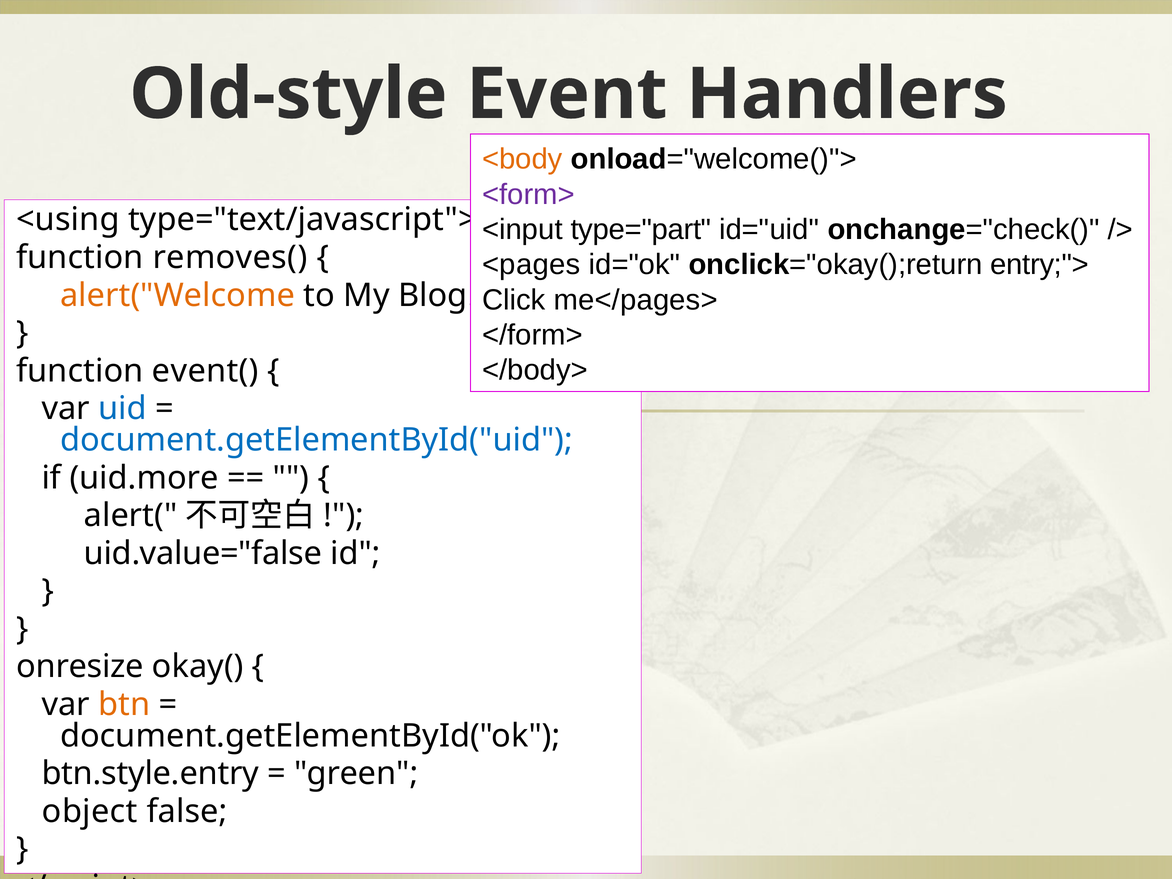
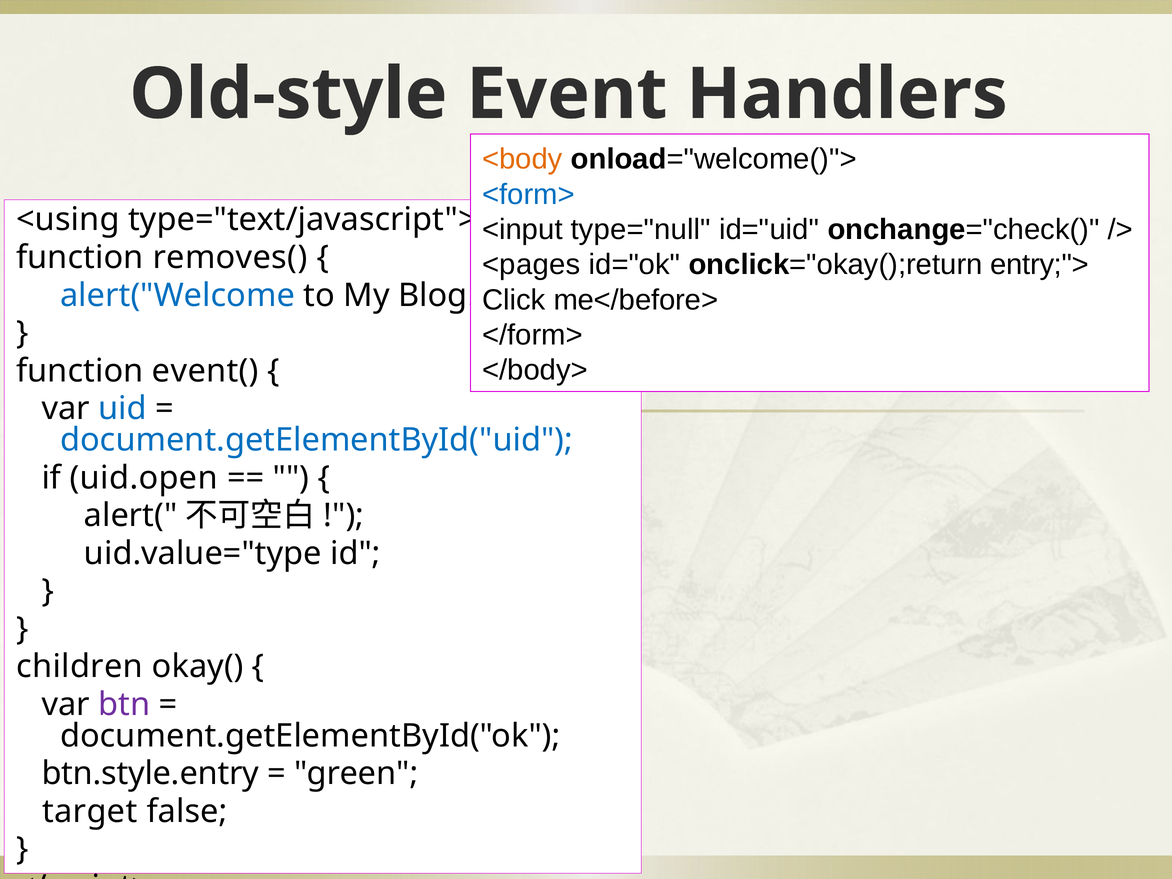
<form> colour: purple -> blue
type="part: type="part -> type="null
alert("Welcome colour: orange -> blue
me</pages>: me</pages> -> me</before>
uid.more: uid.more -> uid.open
uid.value="false: uid.value="false -> uid.value="type
onresize: onresize -> children
btn colour: orange -> purple
object: object -> target
